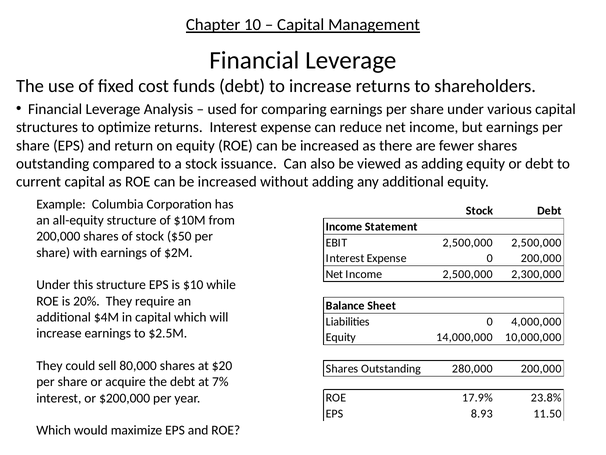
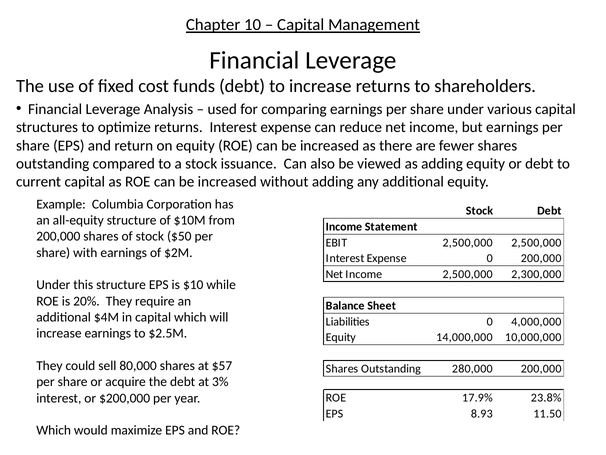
$20: $20 -> $57
7%: 7% -> 3%
